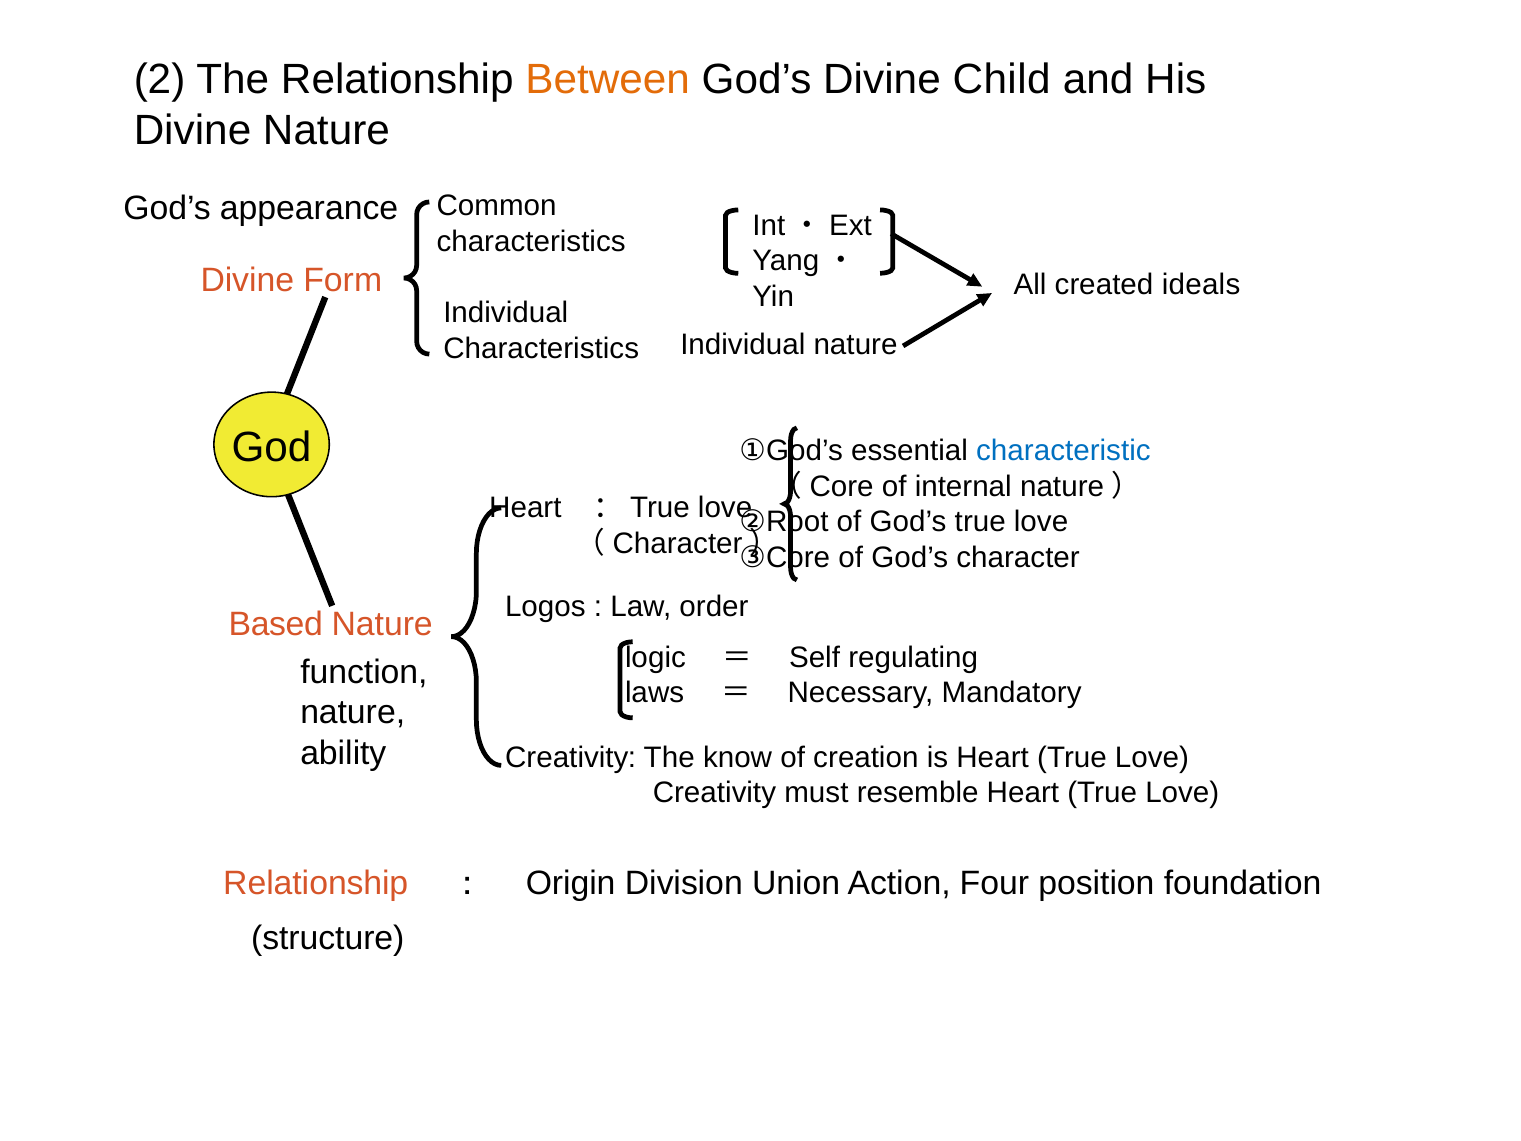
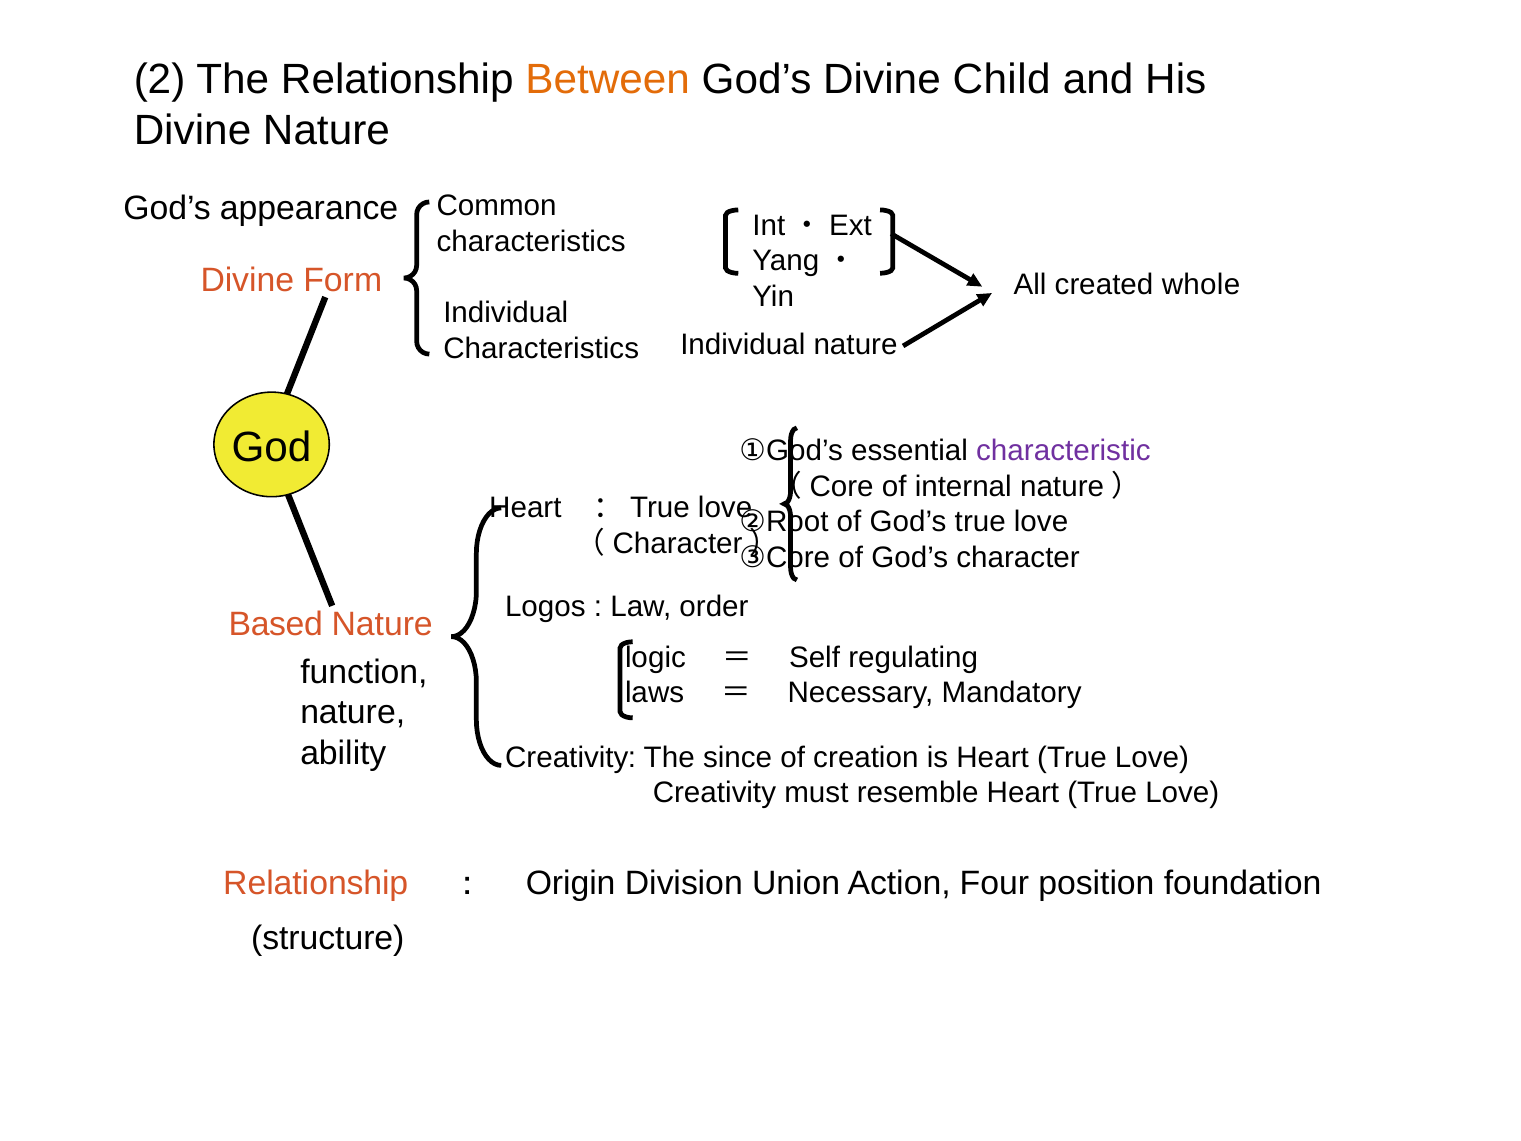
ideals: ideals -> whole
characteristic colour: blue -> purple
know: know -> since
